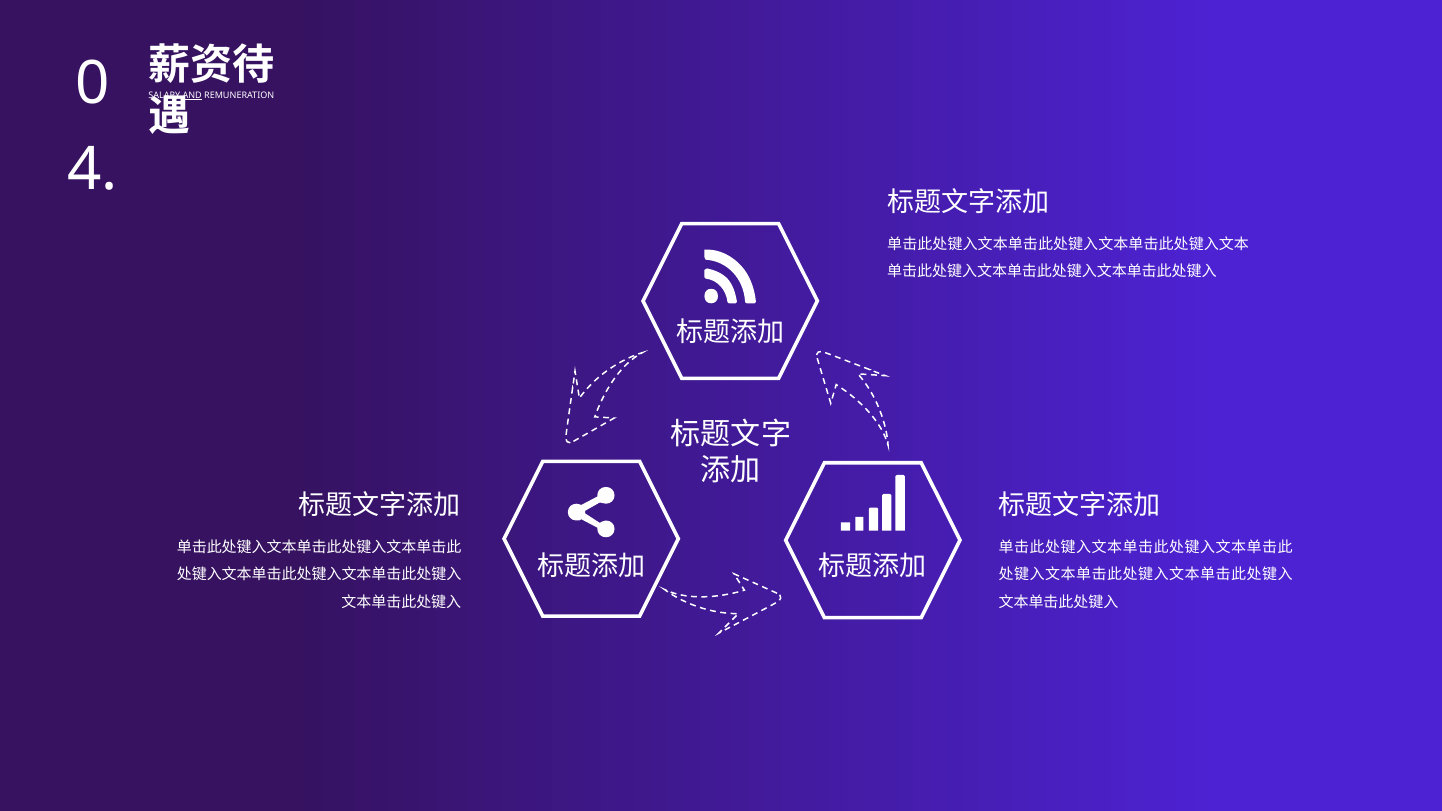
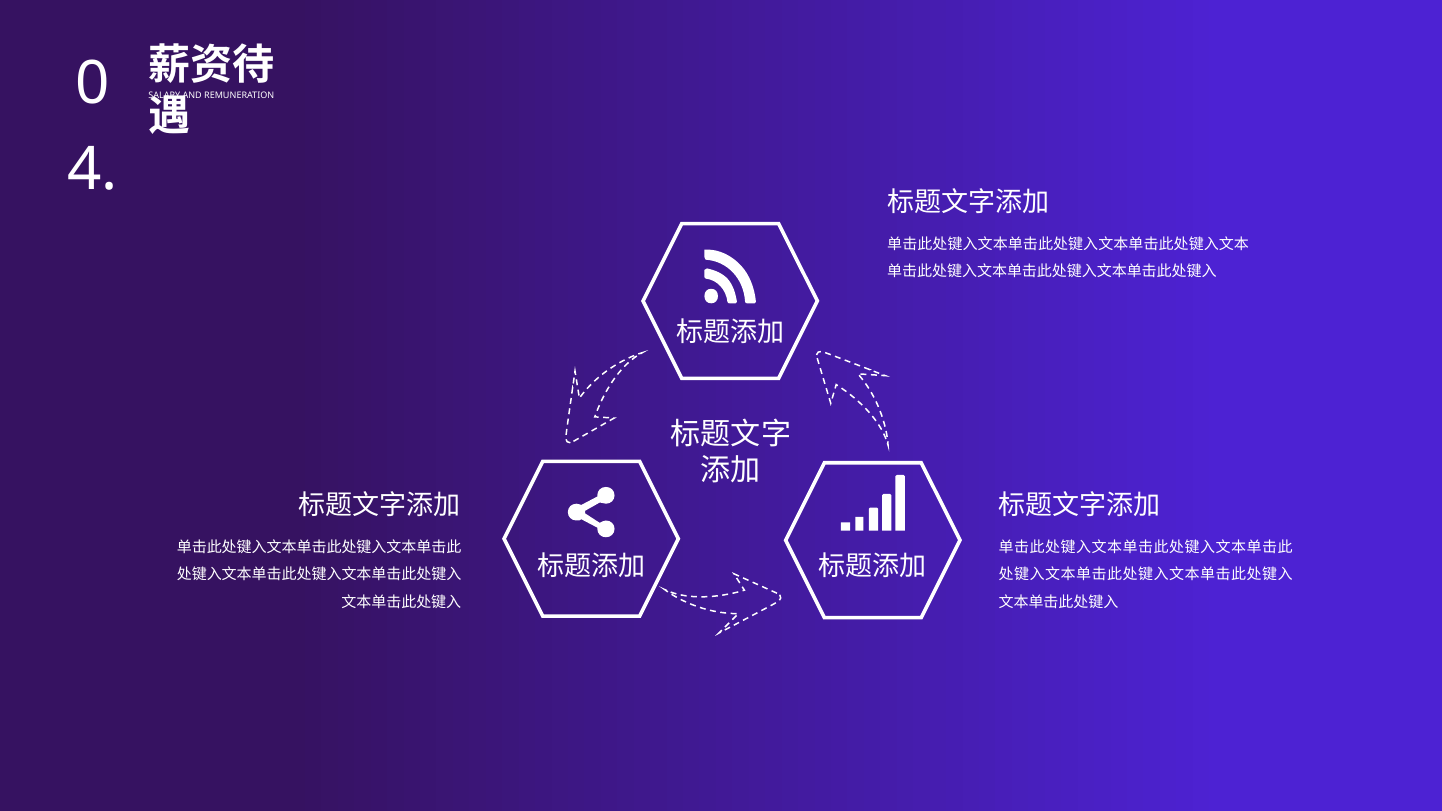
AND underline: present -> none
